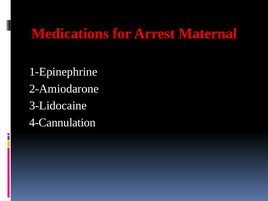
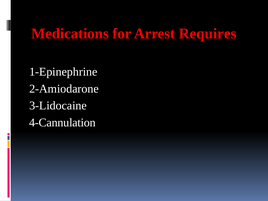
Maternal: Maternal -> Requires
